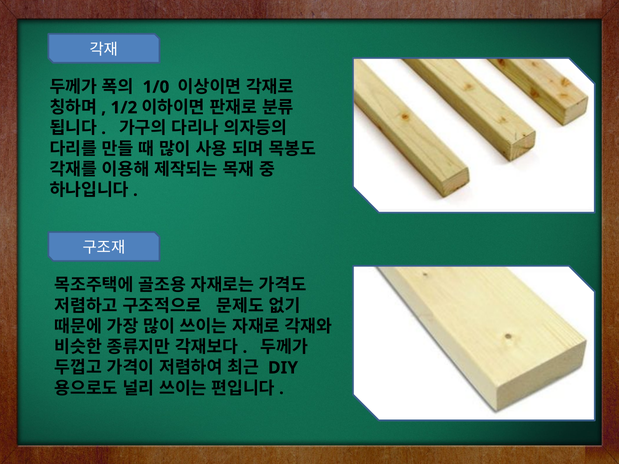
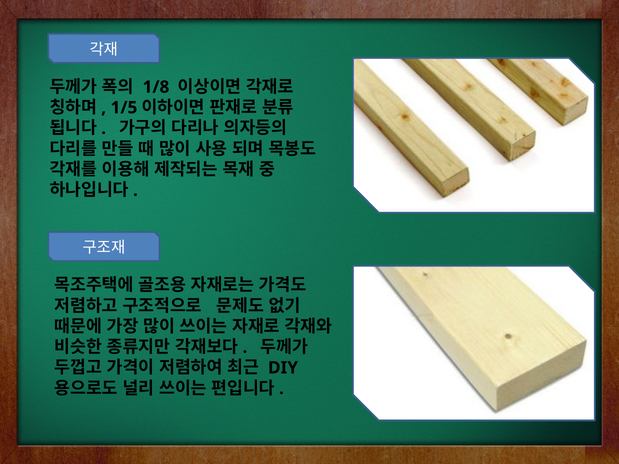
1/0: 1/0 -> 1/8
1/2: 1/2 -> 1/5
